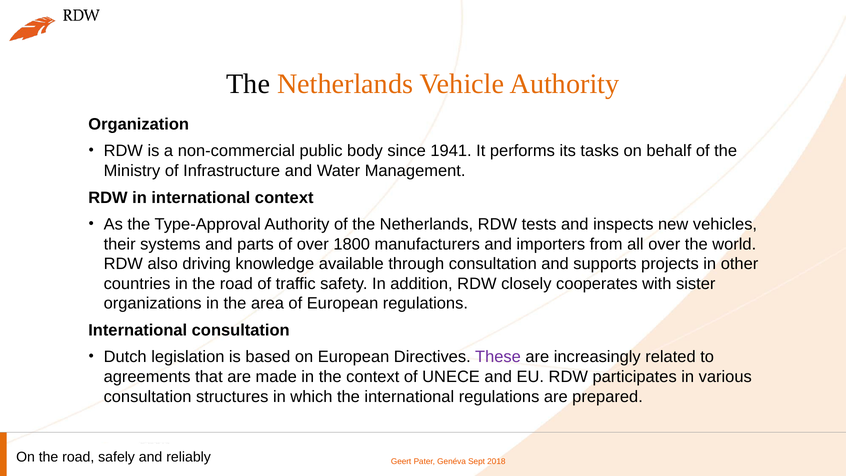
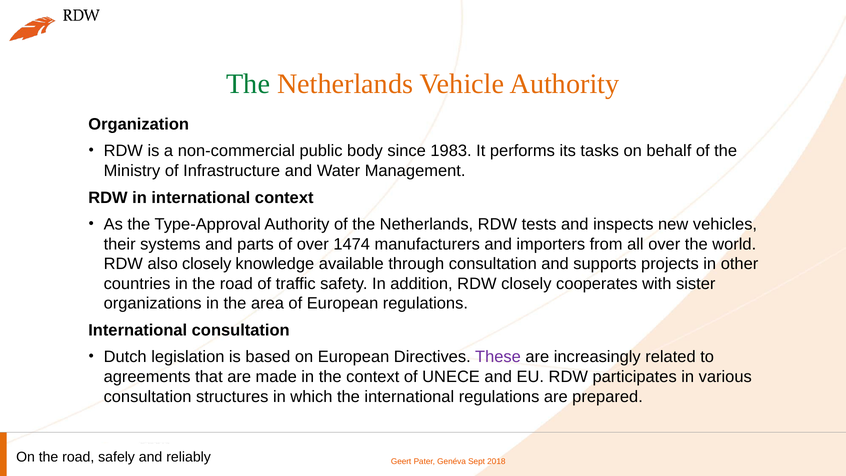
The at (248, 84) colour: black -> green
1941: 1941 -> 1983
1800: 1800 -> 1474
also driving: driving -> closely
